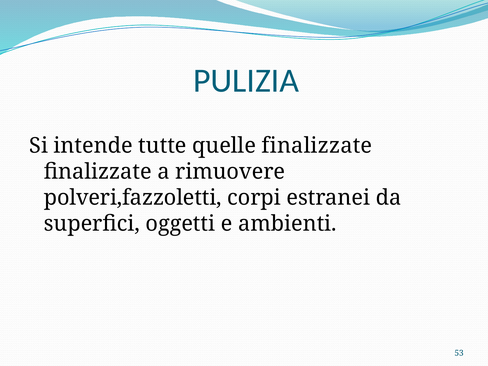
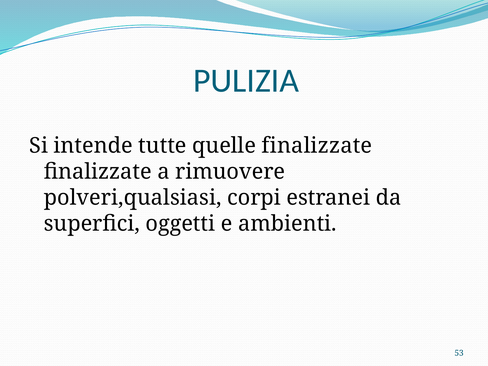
polveri,fazzoletti: polveri,fazzoletti -> polveri,qualsiasi
